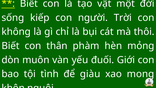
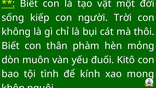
Giới: Giới -> Kitô
giàu: giàu -> kính
